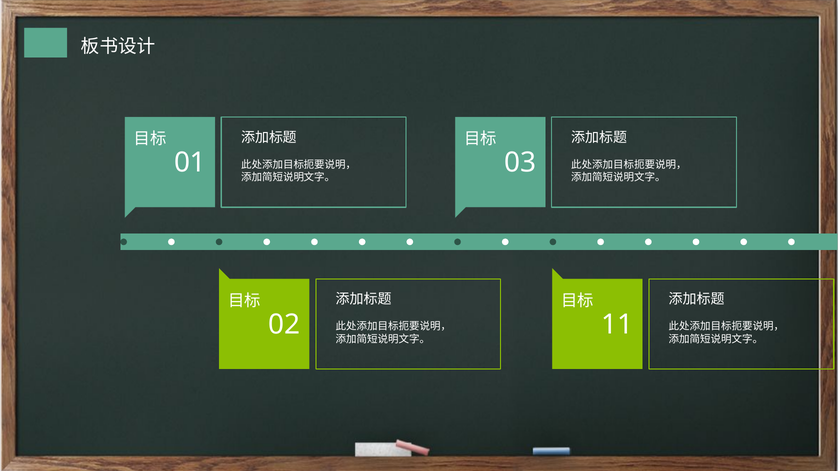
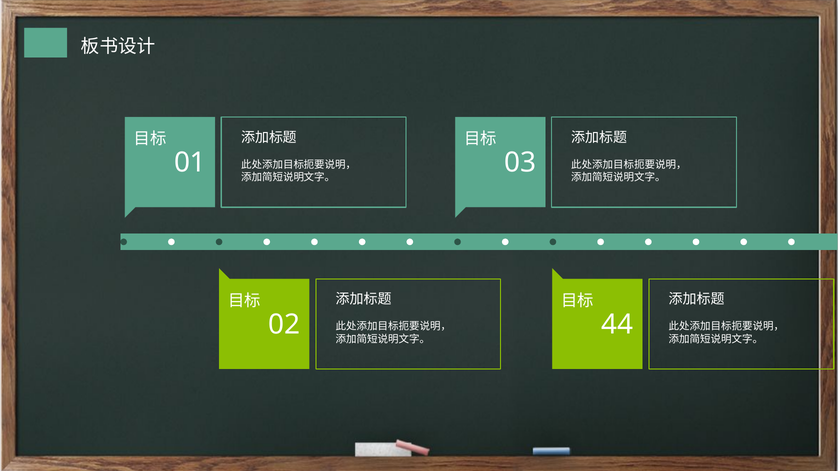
11: 11 -> 44
